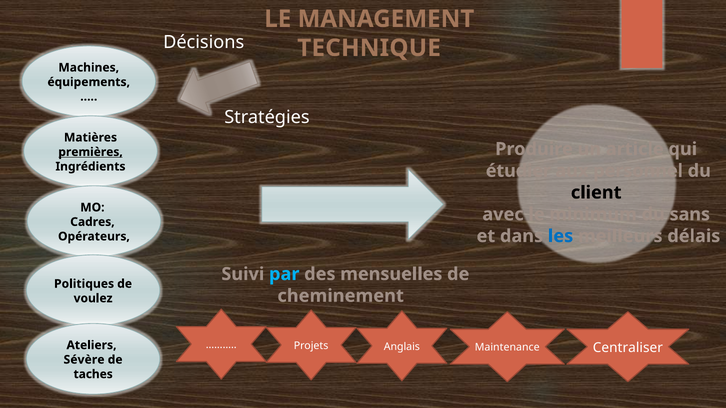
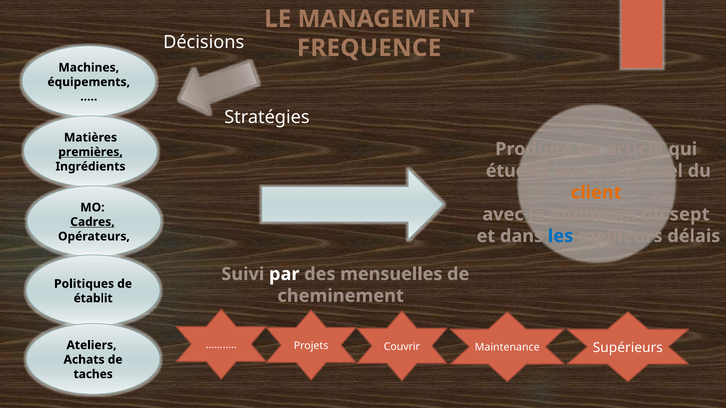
TECHNIQUE: TECHNIQUE -> FREQUENCE
client colour: black -> orange
sans: sans -> sept
Cadres underline: none -> present
par colour: light blue -> white
voulez: voulez -> établit
Anglais: Anglais -> Couvrir
Centraliser: Centraliser -> Supérieurs
Sévère: Sévère -> Achats
